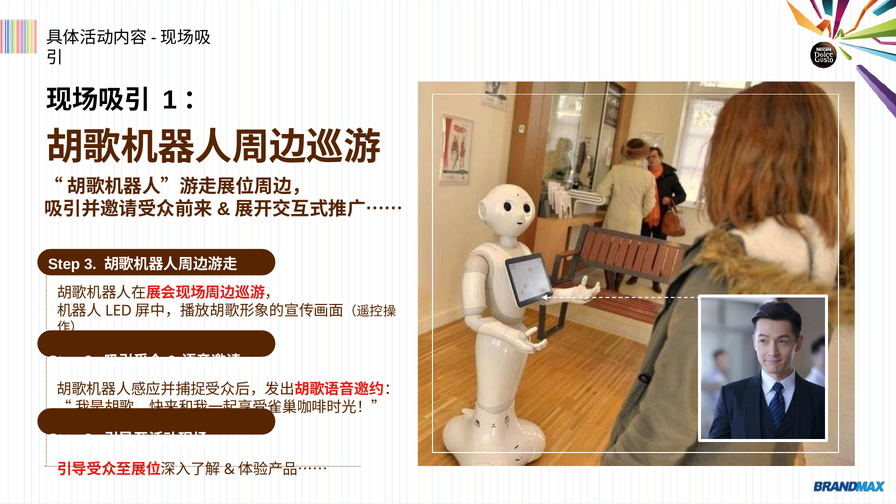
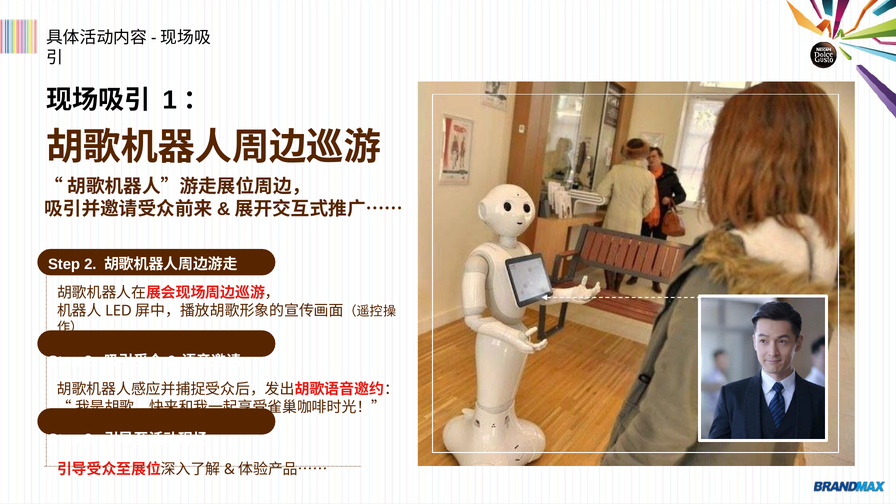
3 at (90, 264): 3 -> 2
